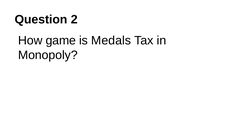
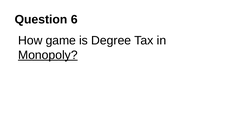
2: 2 -> 6
Medals: Medals -> Degree
Monopoly underline: none -> present
